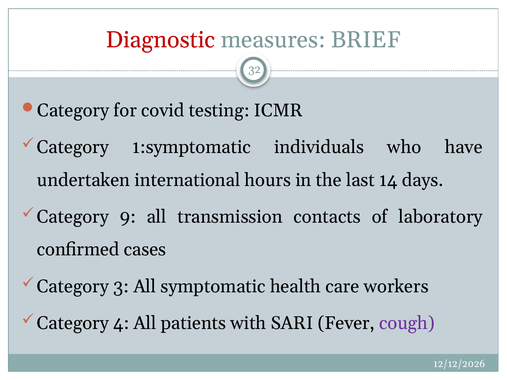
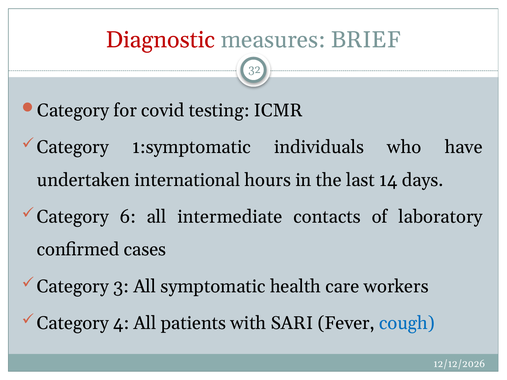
9: 9 -> 6
transmission: transmission -> intermediate
cough colour: purple -> blue
